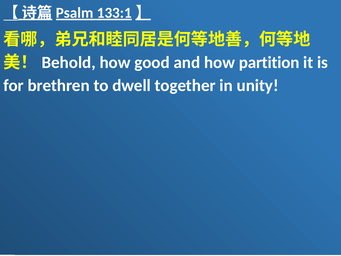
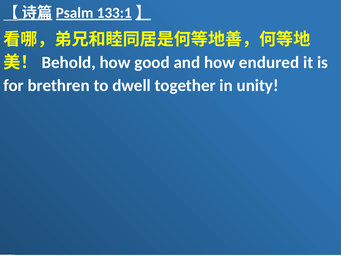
partition: partition -> endured
